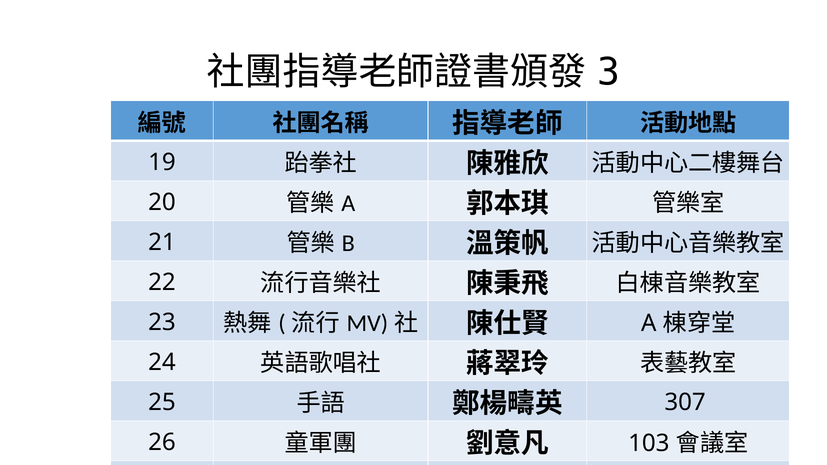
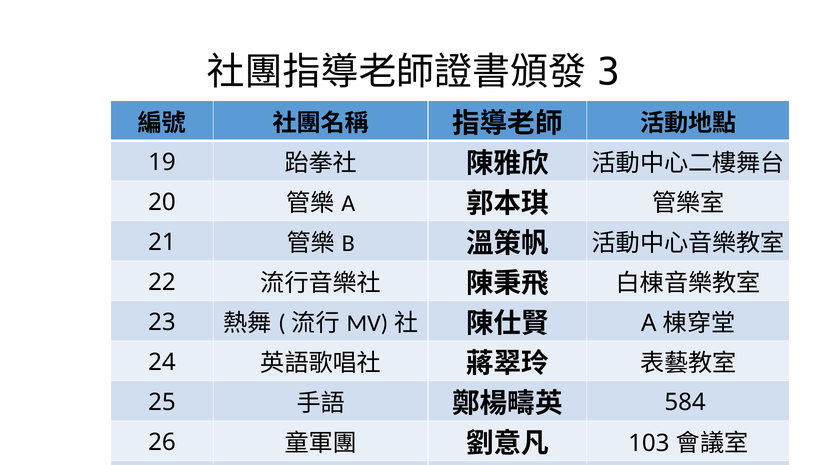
307: 307 -> 584
